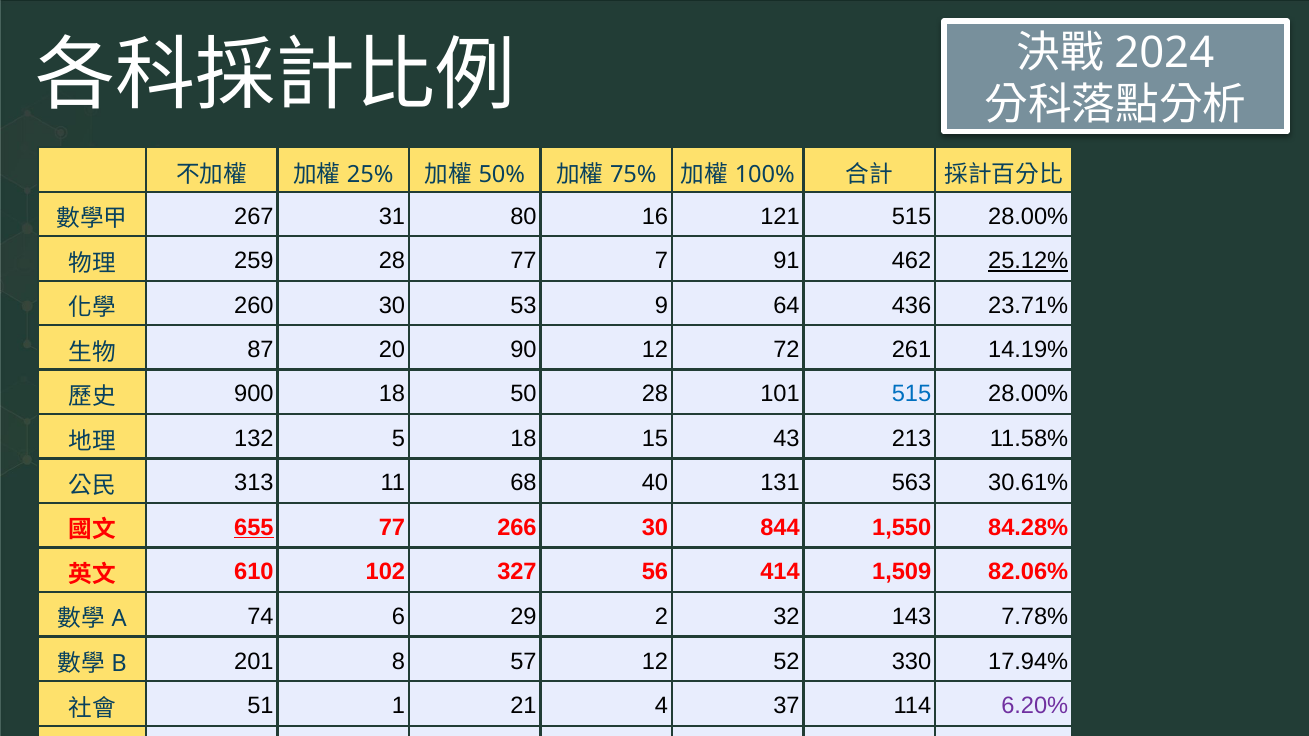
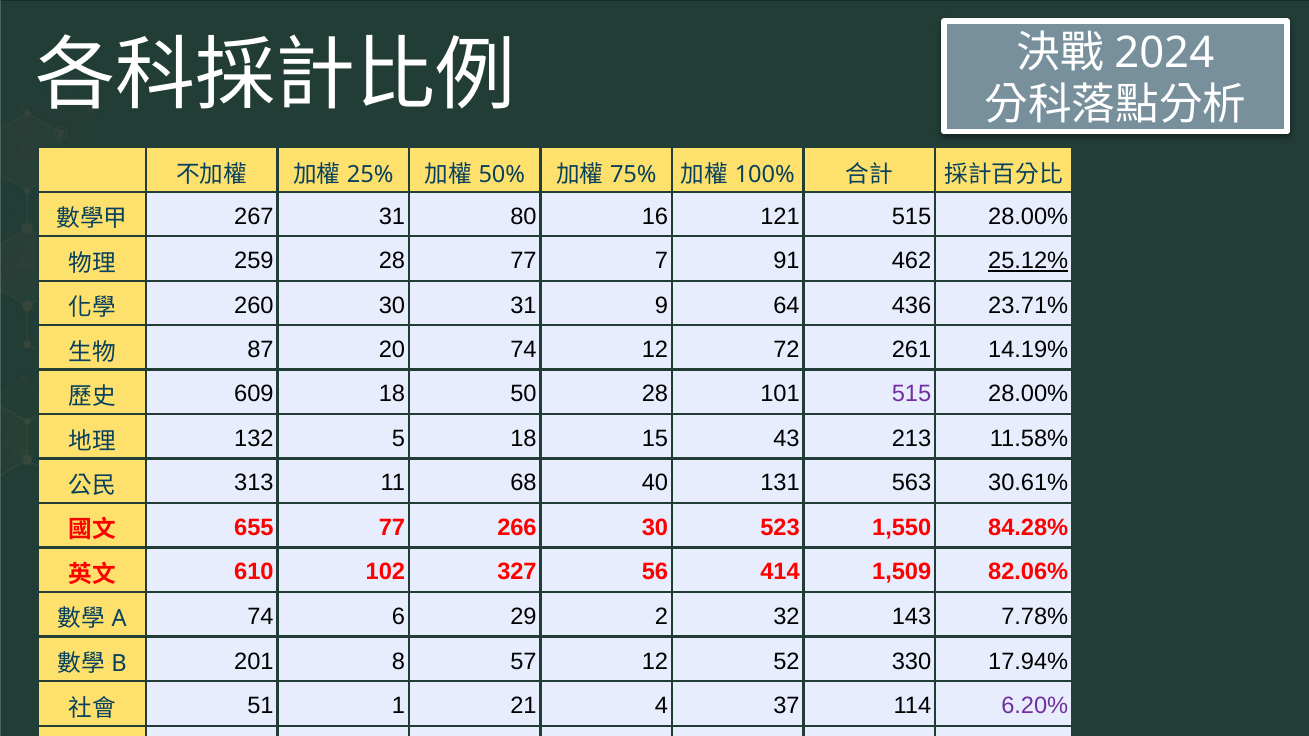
30 53: 53 -> 31
20 90: 90 -> 74
900: 900 -> 609
515 at (912, 394) colour: blue -> purple
655 underline: present -> none
844: 844 -> 523
